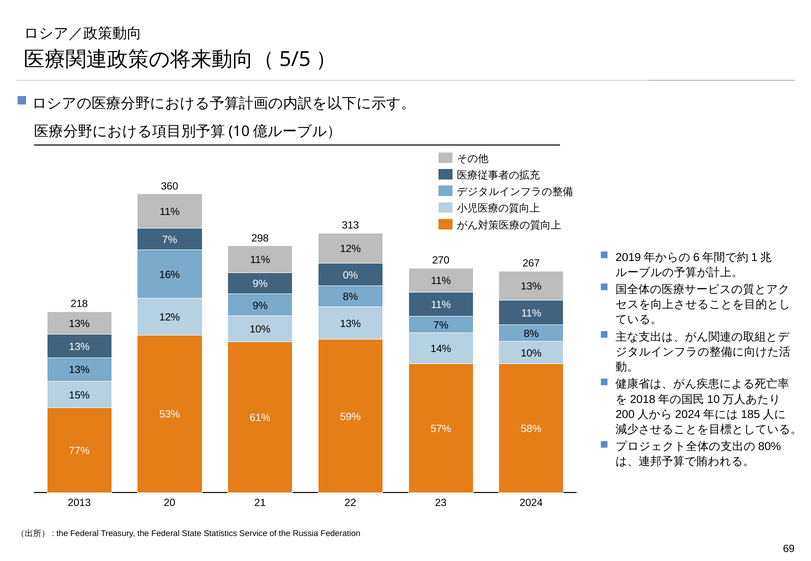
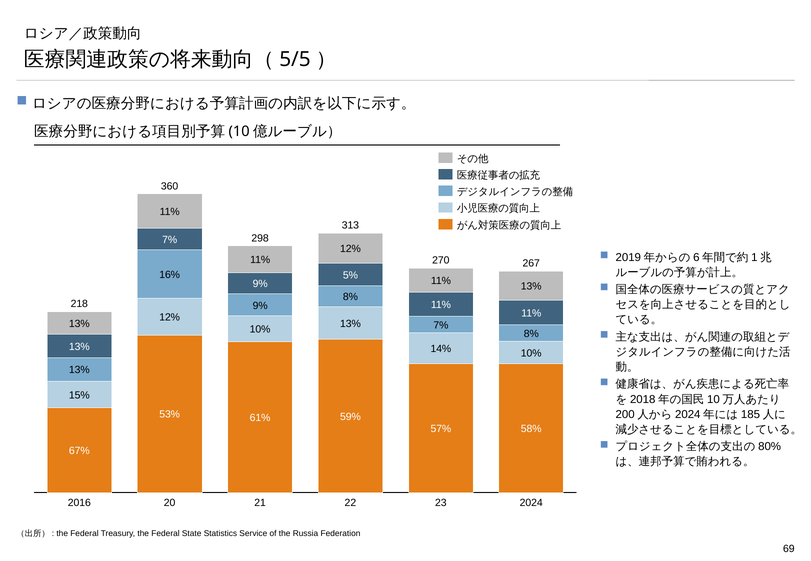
0%: 0% -> 5%
77%: 77% -> 67%
2013: 2013 -> 2016
